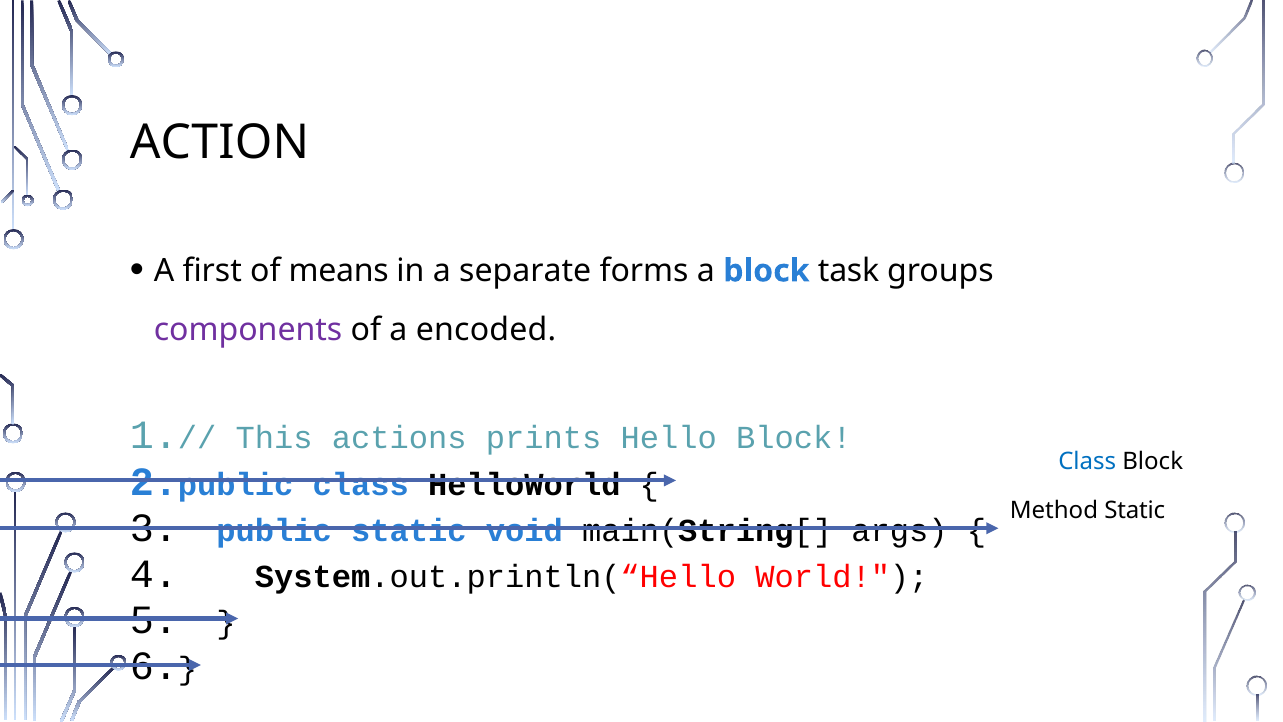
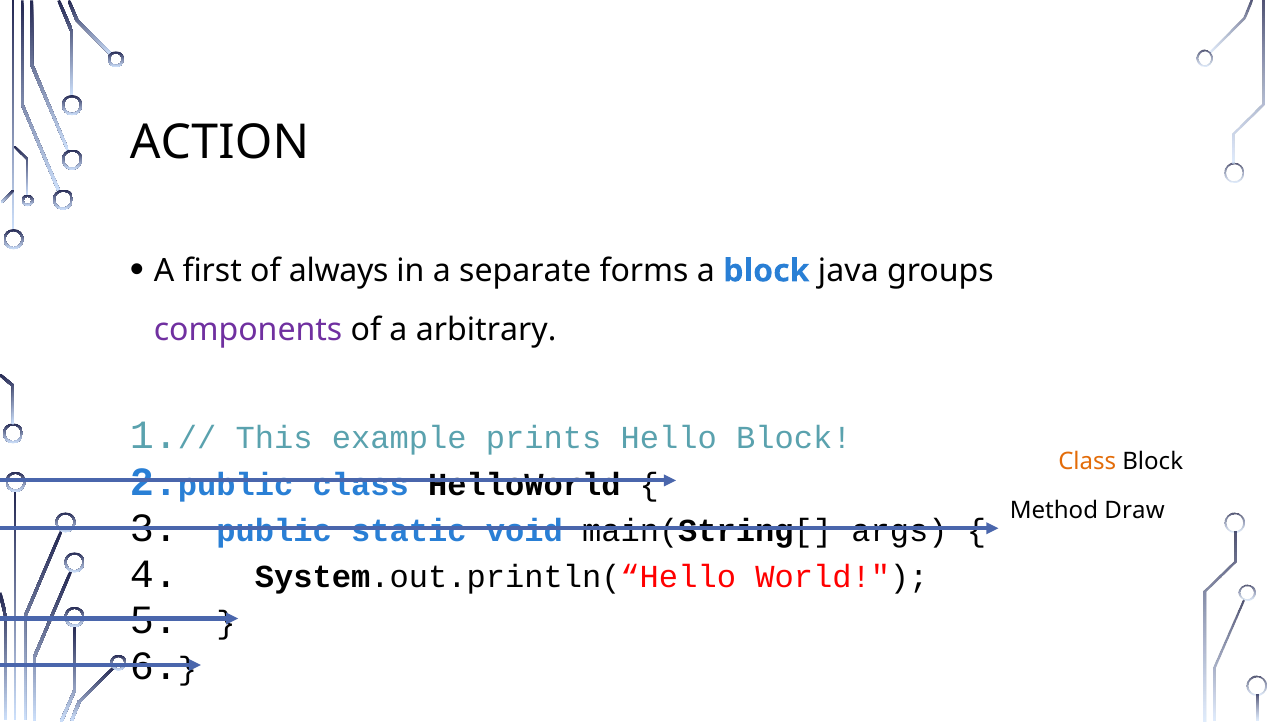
means: means -> always
task: task -> java
encoded: encoded -> arbitrary
actions: actions -> example
Class at (1087, 461) colour: blue -> orange
Method Static: Static -> Draw
